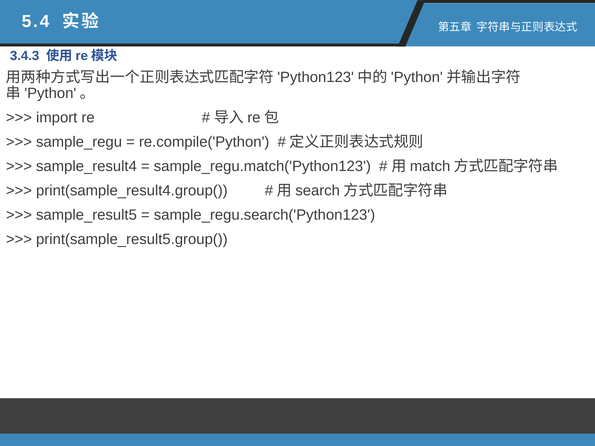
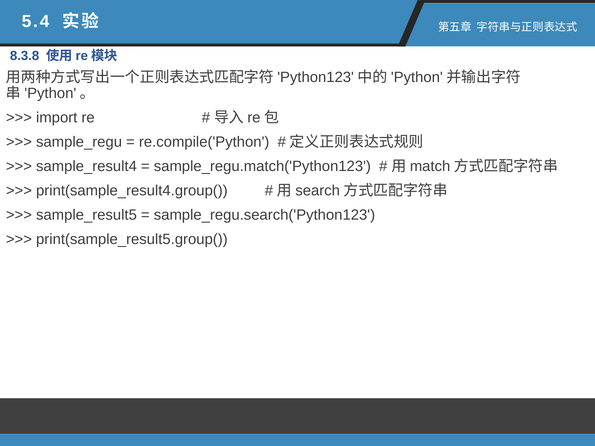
3.4.3: 3.4.3 -> 8.3.8
